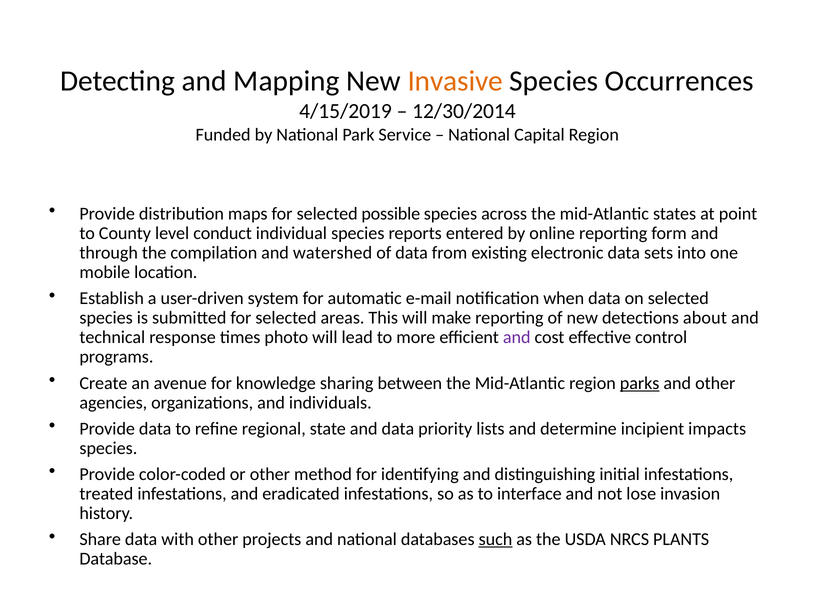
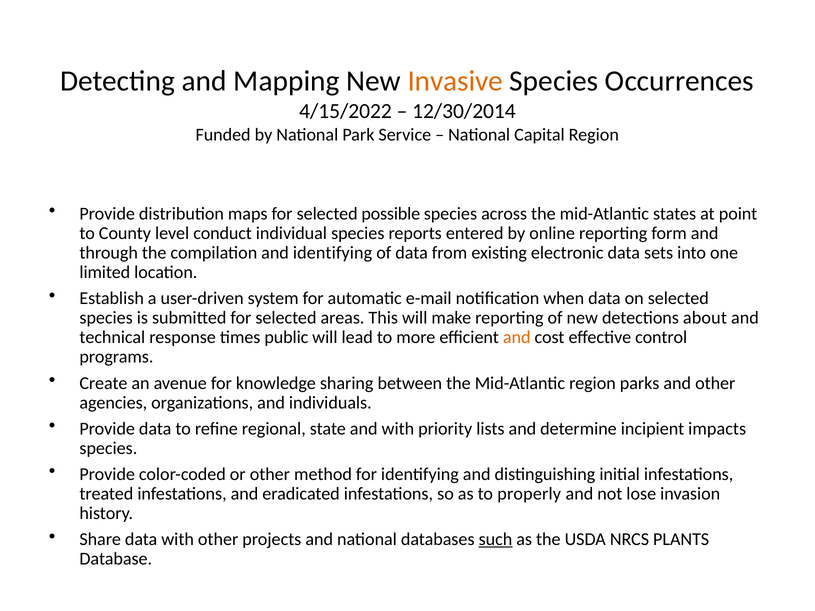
4/15/2019: 4/15/2019 -> 4/15/2022
and watershed: watershed -> identifying
mobile: mobile -> limited
photo: photo -> public
and at (517, 338) colour: purple -> orange
parks underline: present -> none
and data: data -> with
interface: interface -> properly
